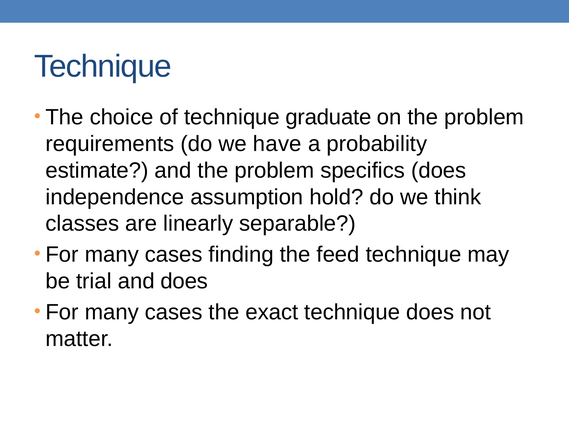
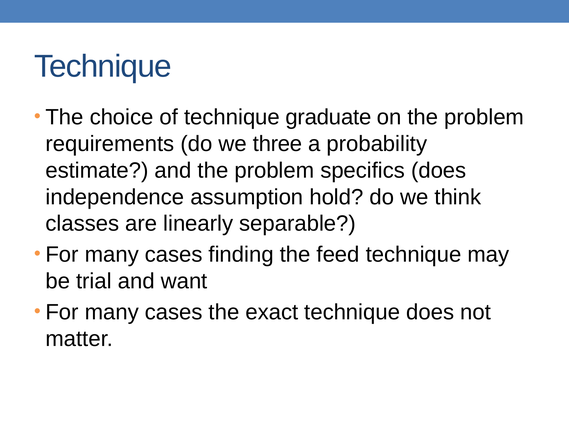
have: have -> three
and does: does -> want
